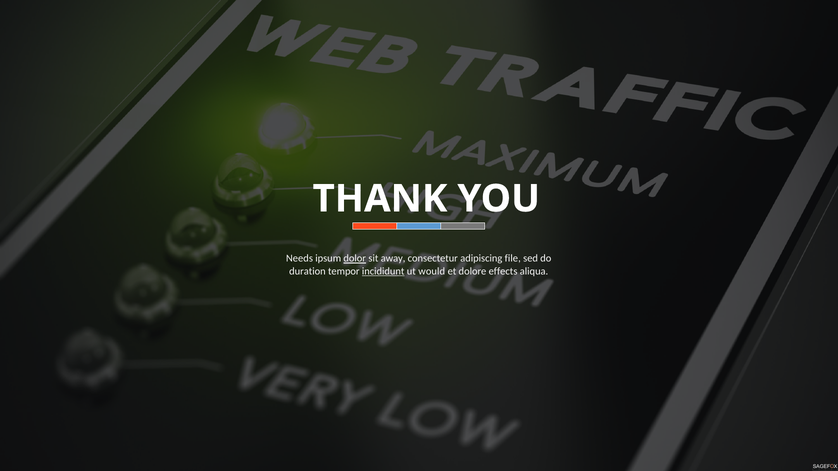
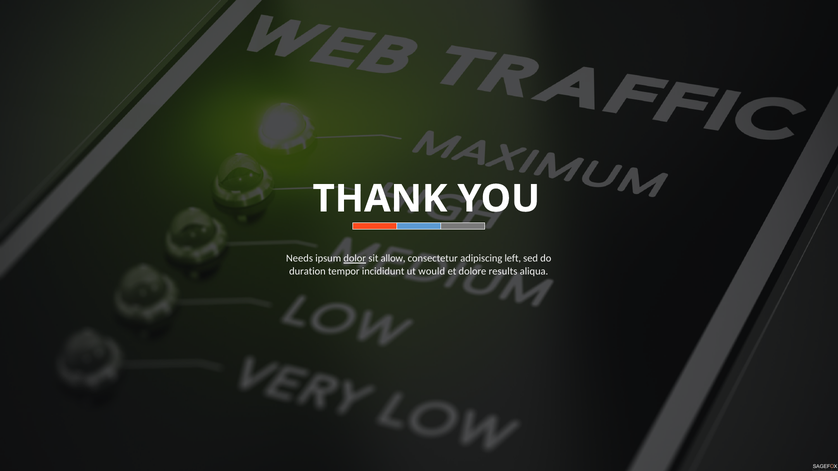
away: away -> allow
file: file -> left
incididunt underline: present -> none
effects: effects -> results
